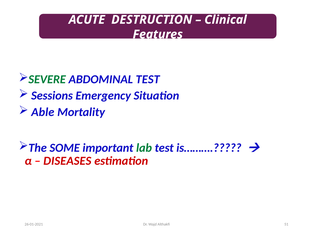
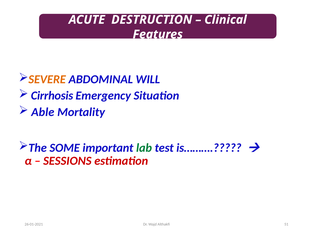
SEVERE colour: green -> orange
ABDOMINAL TEST: TEST -> WILL
Sessions: Sessions -> Cirrhosis
DISEASES: DISEASES -> SESSIONS
